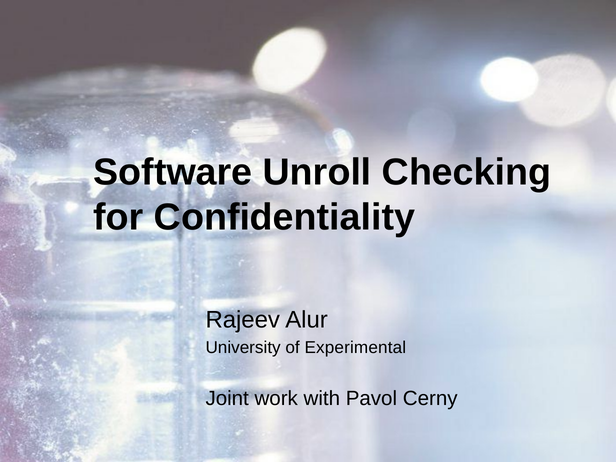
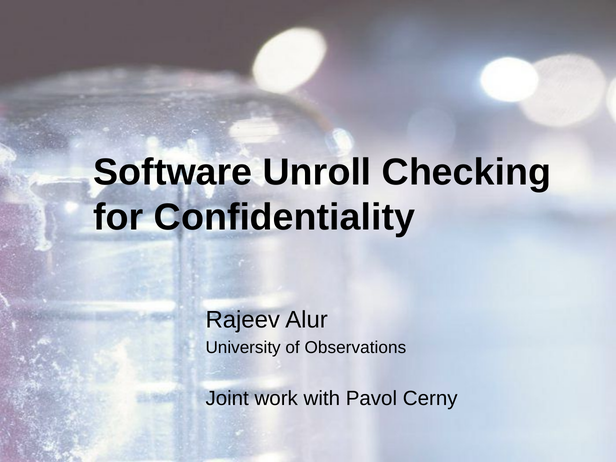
Experimental: Experimental -> Observations
